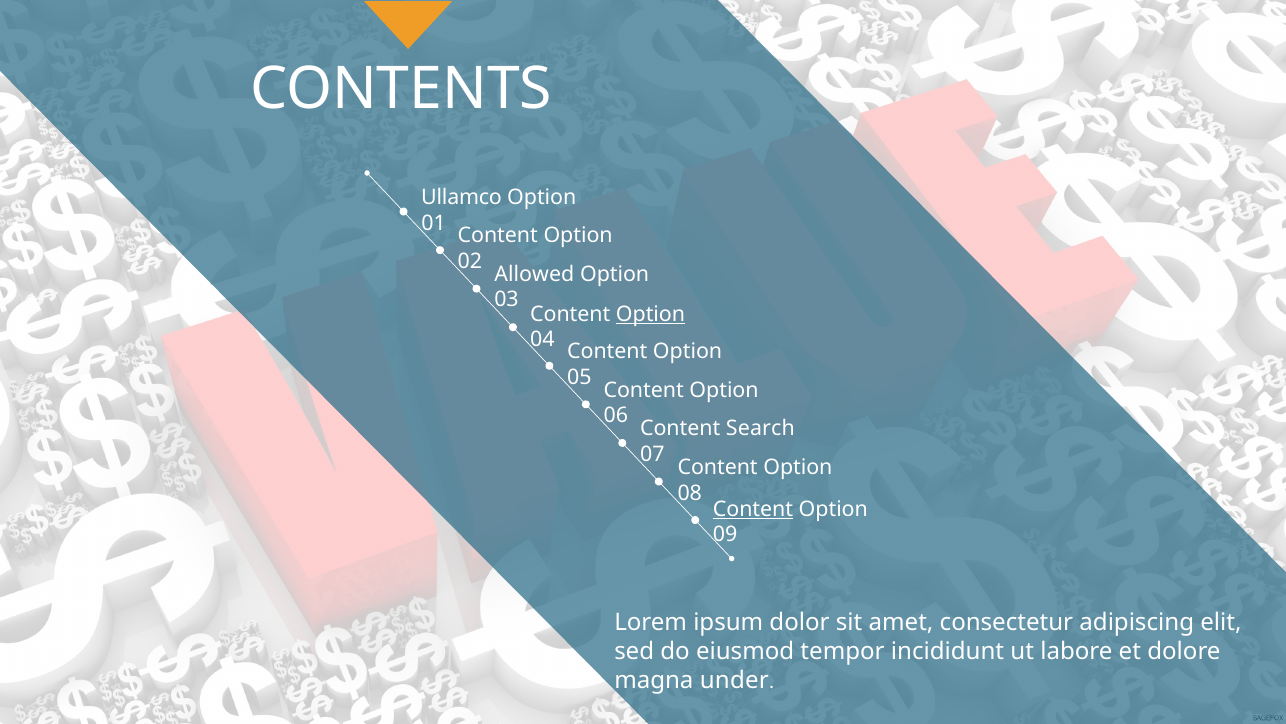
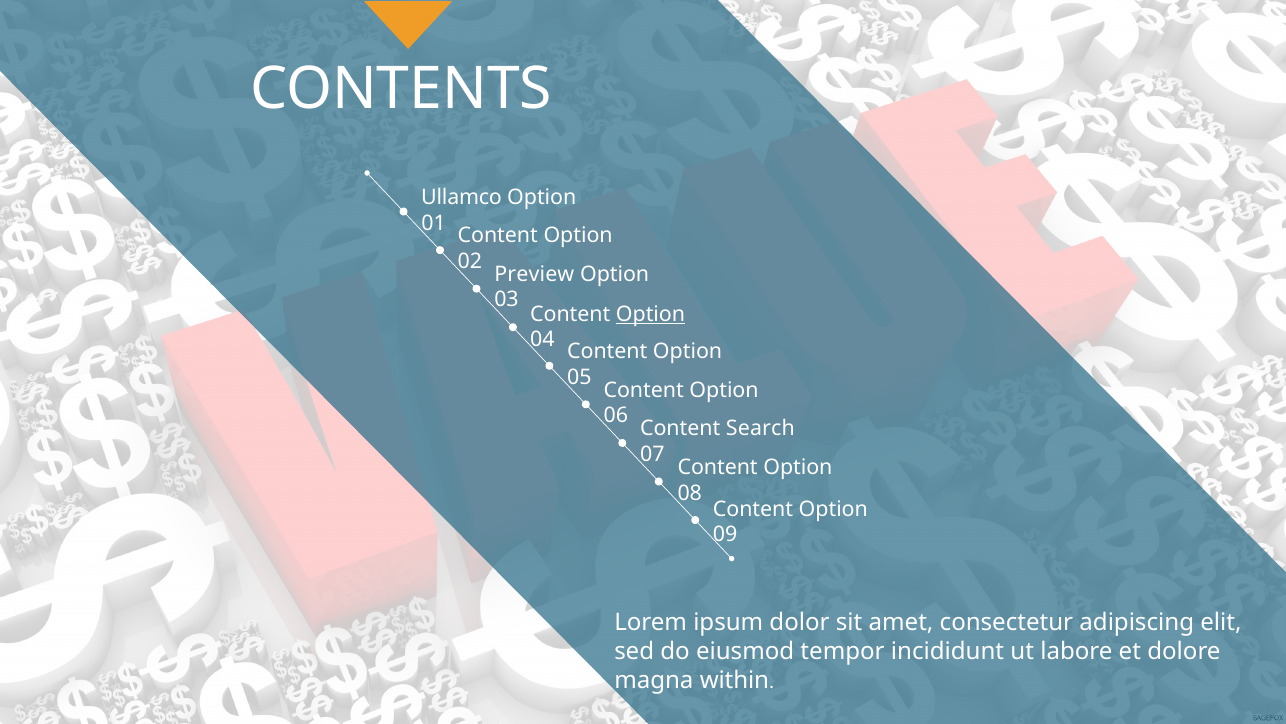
Allowed: Allowed -> Preview
Content at (753, 509) underline: present -> none
under: under -> within
